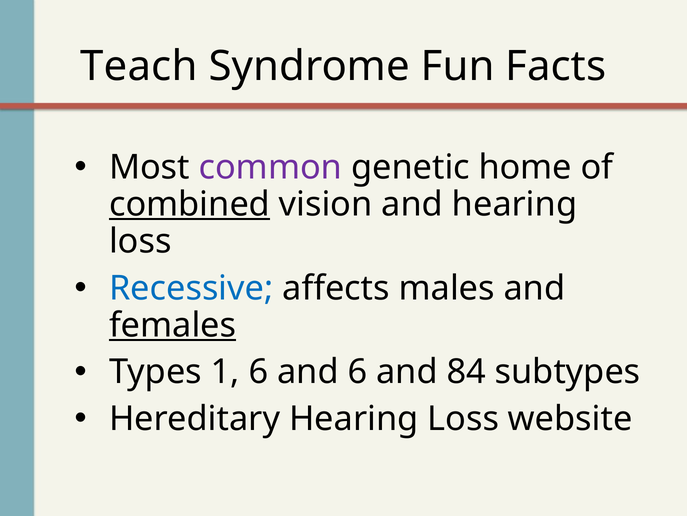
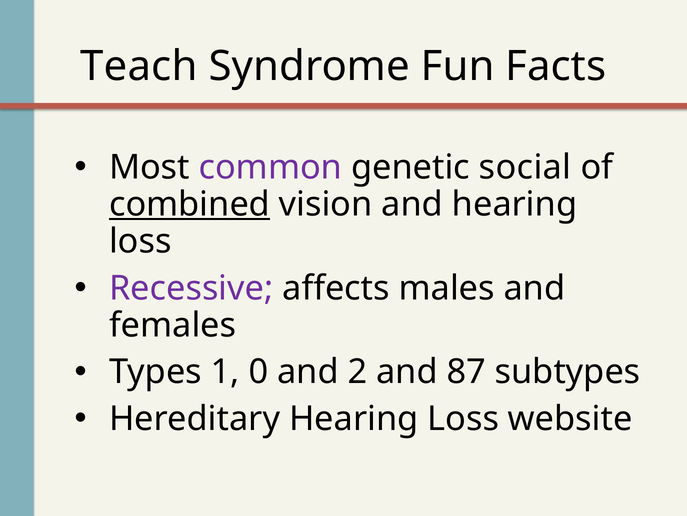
home: home -> social
Recessive colour: blue -> purple
females underline: present -> none
1 6: 6 -> 0
and 6: 6 -> 2
84: 84 -> 87
